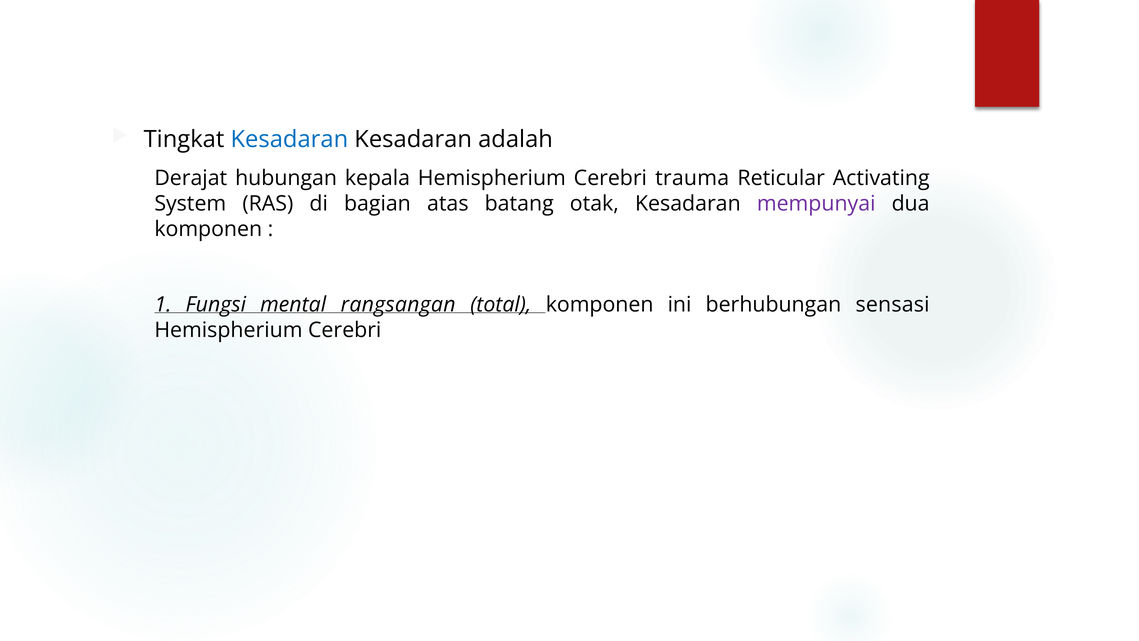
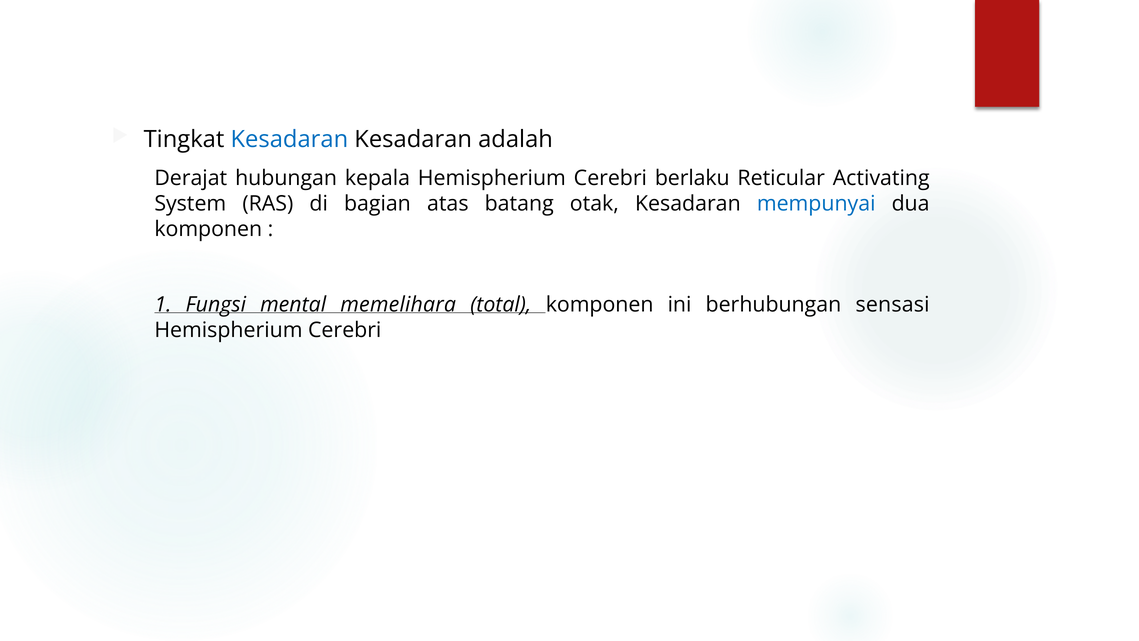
trauma: trauma -> berlaku
mempunyai colour: purple -> blue
rangsangan: rangsangan -> memelihara
